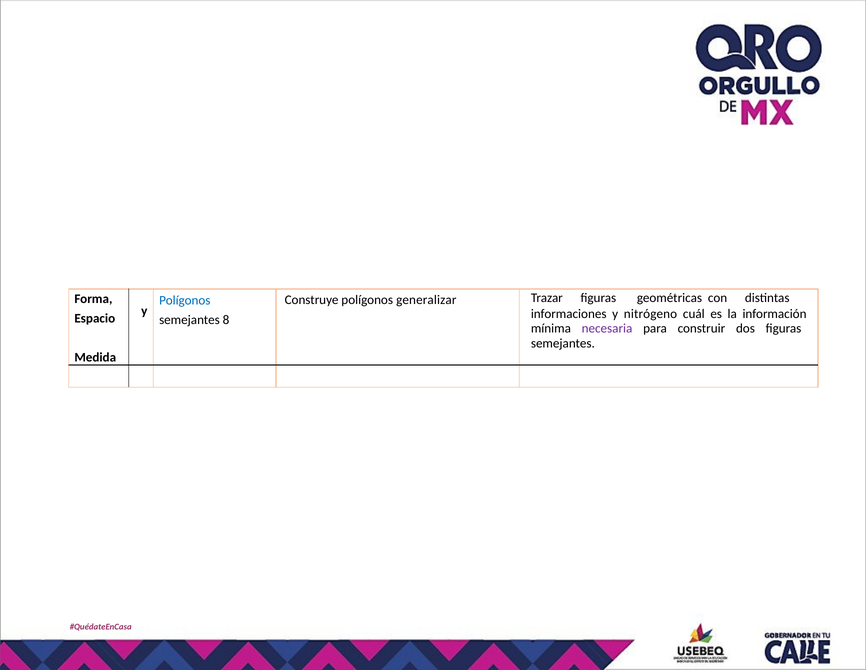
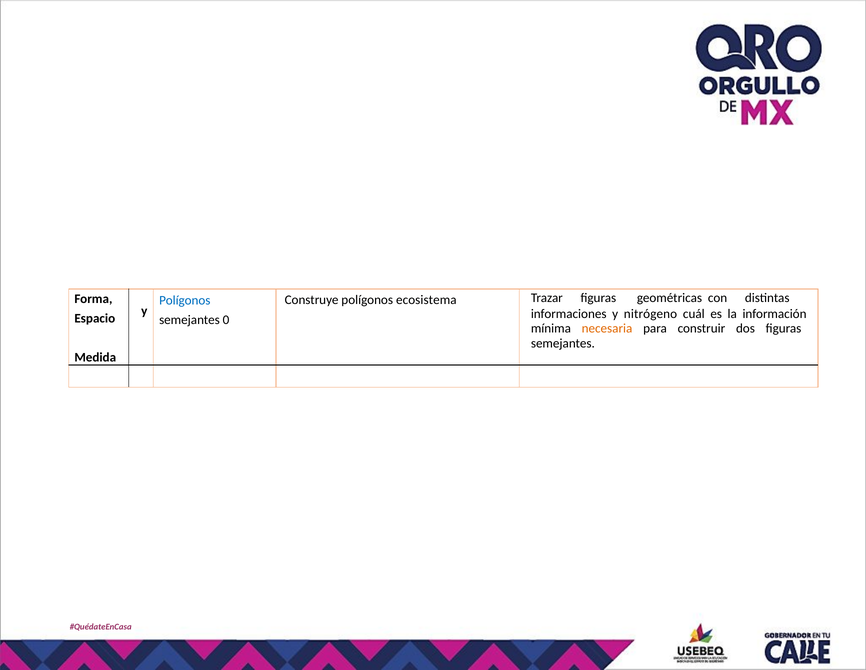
generalizar: generalizar -> ecosistema
8: 8 -> 0
necesaria colour: purple -> orange
